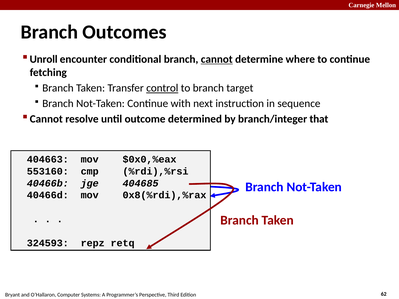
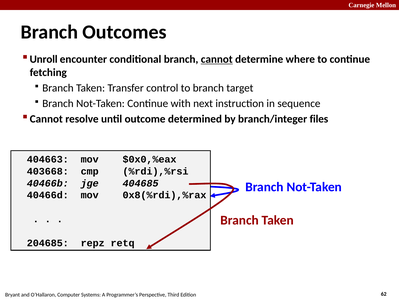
control underline: present -> none
that: that -> files
553160: 553160 -> 403668
324593: 324593 -> 204685
